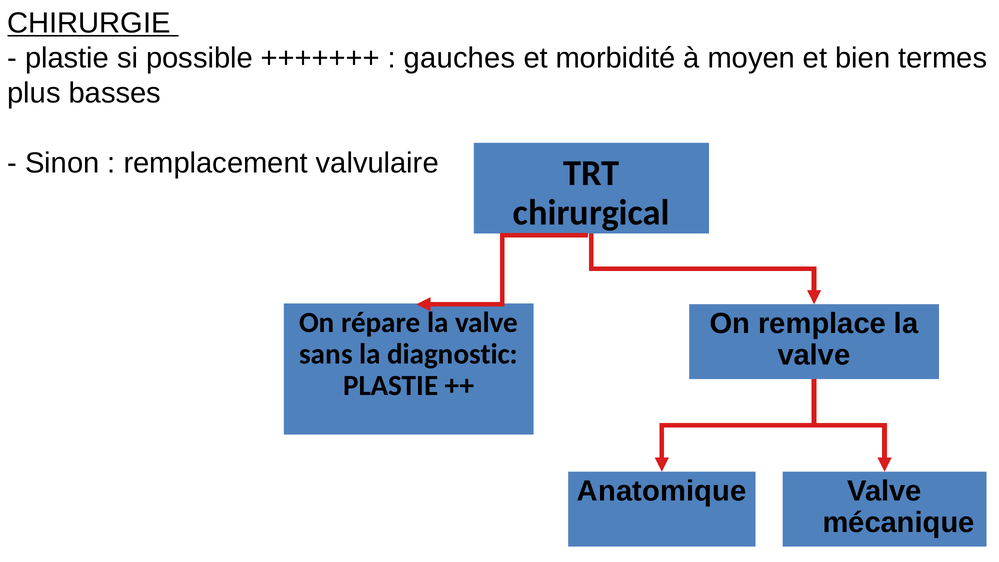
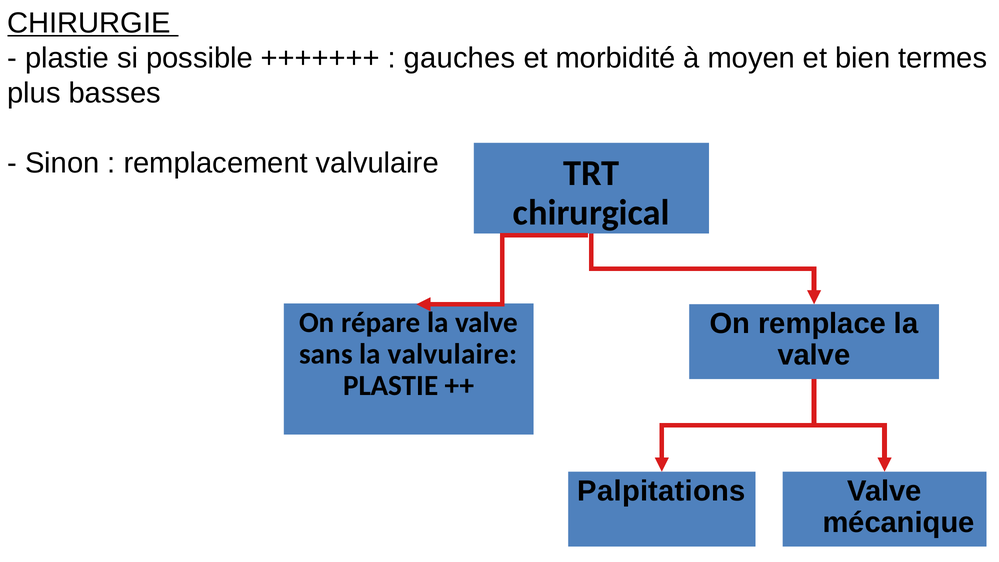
la diagnostic: diagnostic -> valvulaire
Anatomique: Anatomique -> Palpitations
